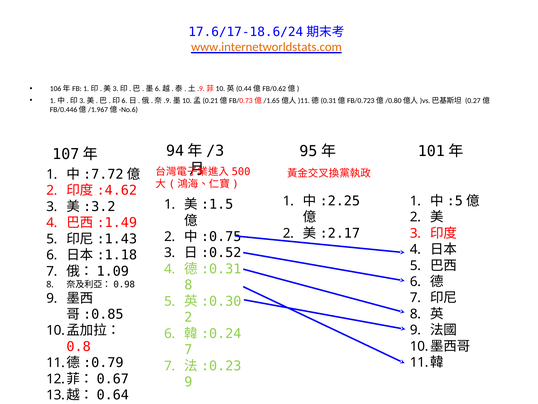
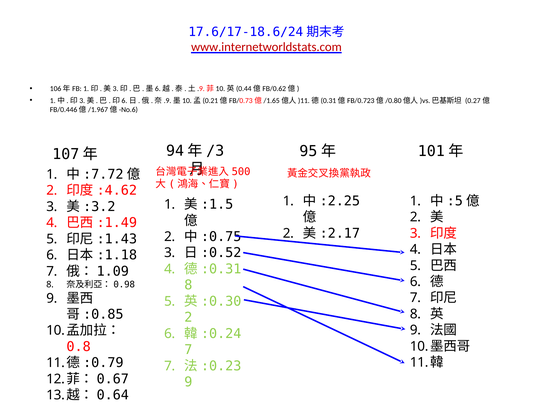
www.internetworldstats.com colour: orange -> red
